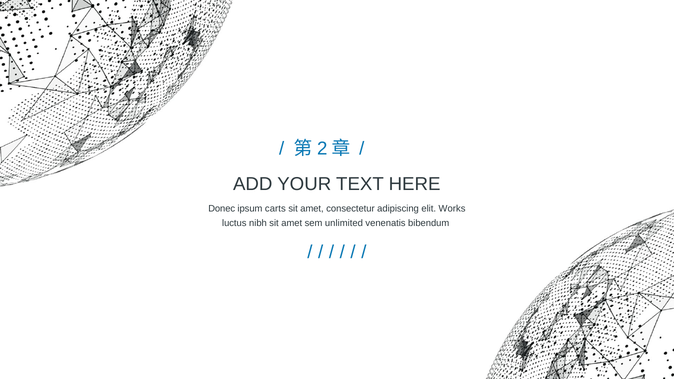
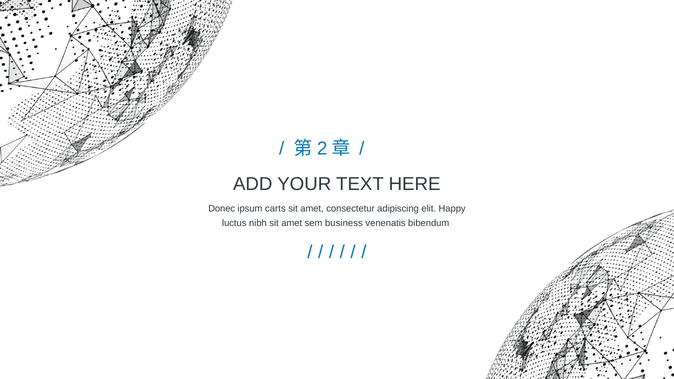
Works: Works -> Happy
unlimited: unlimited -> business
